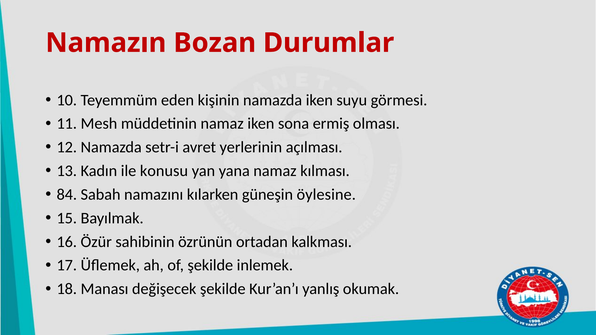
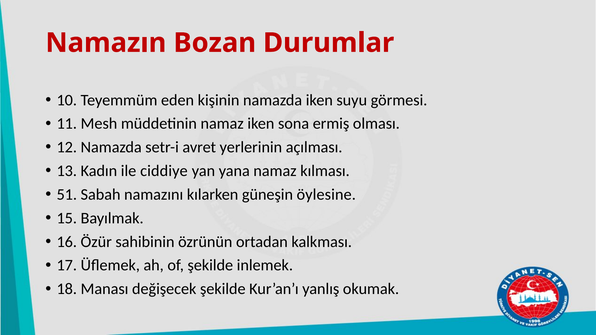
konusu: konusu -> ciddiye
84: 84 -> 51
